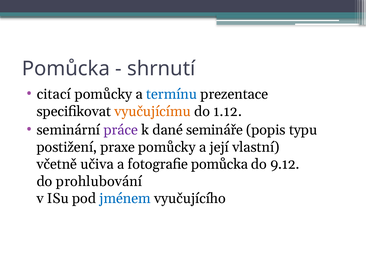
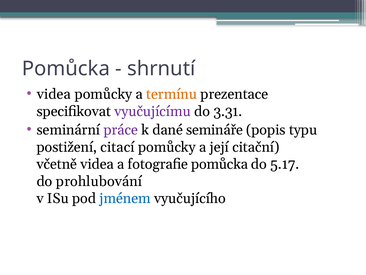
citací at (54, 94): citací -> videa
termínu colour: blue -> orange
vyučujícímu colour: orange -> purple
1.12: 1.12 -> 3.31
praxe: praxe -> citací
vlastní: vlastní -> citační
včetně učiva: učiva -> videa
9.12: 9.12 -> 5.17
